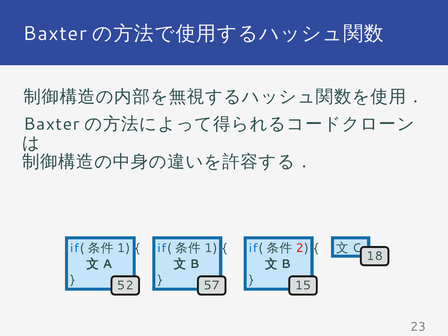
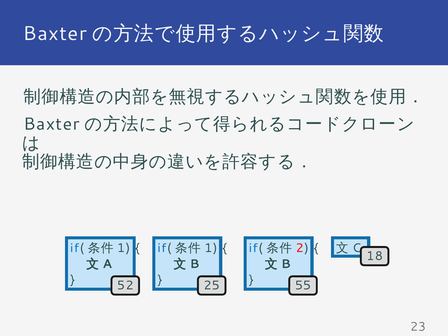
15: 15 -> 55
57: 57 -> 25
